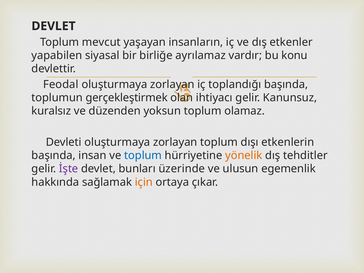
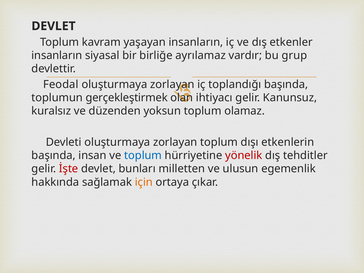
mevcut: mevcut -> kavram
yapabilen at (57, 55): yapabilen -> insanların
konu: konu -> grup
yönelik colour: orange -> red
İşte colour: purple -> red
üzerinde: üzerinde -> milletten
